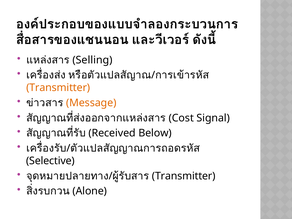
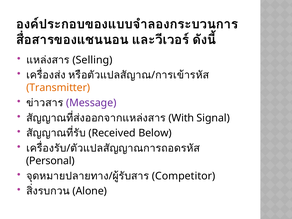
Message colour: orange -> purple
Cost: Cost -> With
Selective: Selective -> Personal
Transmitter at (184, 176): Transmitter -> Competitor
